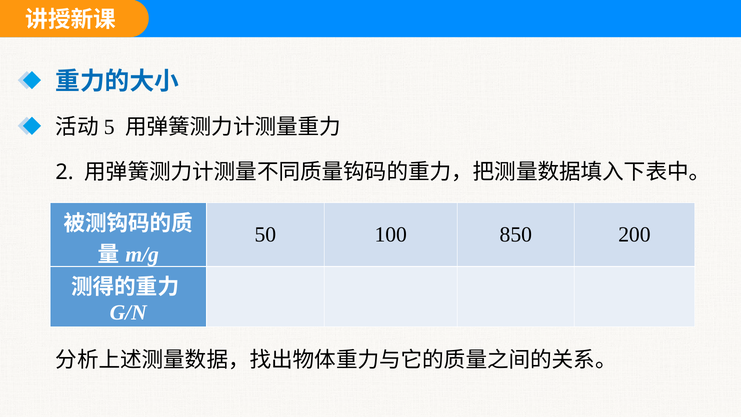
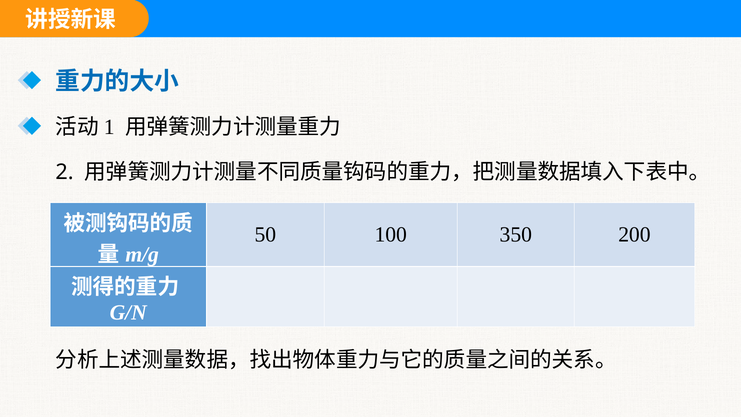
5: 5 -> 1
850: 850 -> 350
